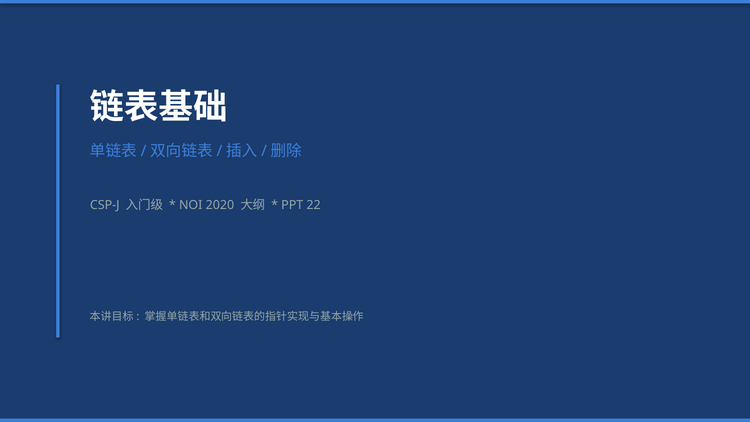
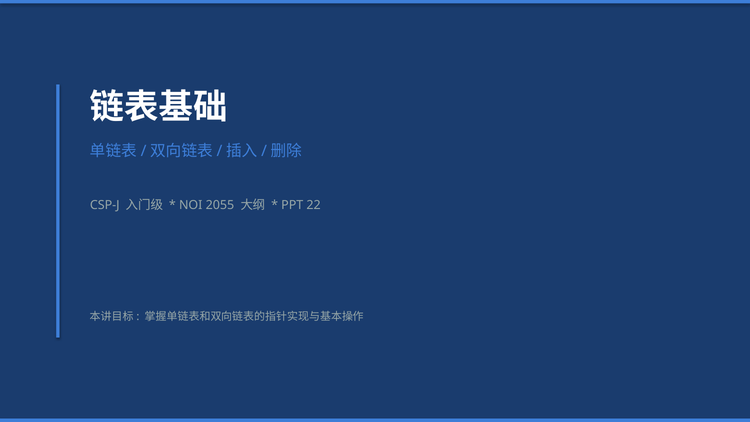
2020: 2020 -> 2055
